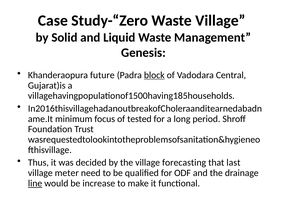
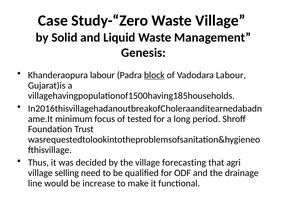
Khanderaopura future: future -> labour
Vadodara Central: Central -> Labour
last: last -> agri
meter: meter -> selling
line underline: present -> none
